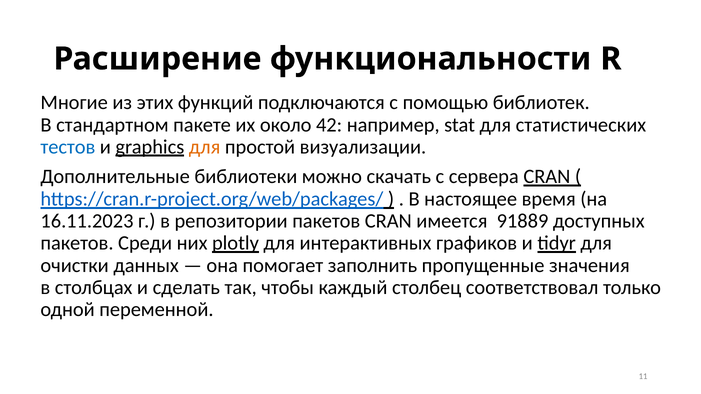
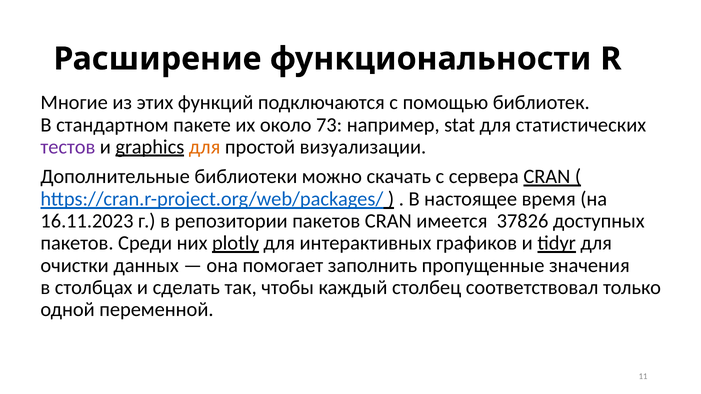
42: 42 -> 73
тестов colour: blue -> purple
91889: 91889 -> 37826
